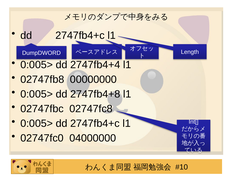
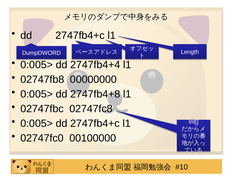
04000000: 04000000 -> 00100000
